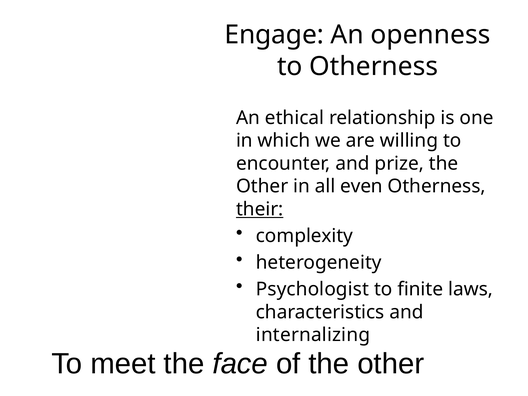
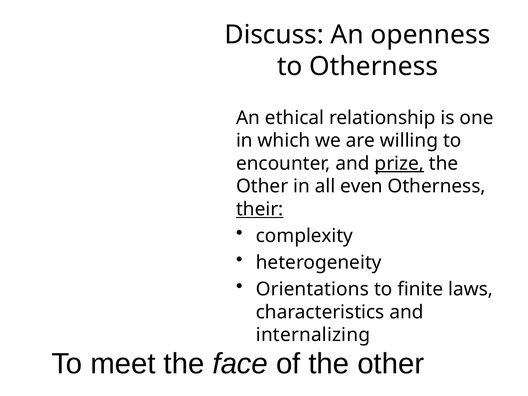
Engage: Engage -> Discuss
prize underline: none -> present
Psychologist: Psychologist -> Orientations
